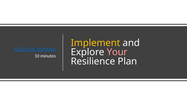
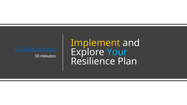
Your colour: pink -> light blue
